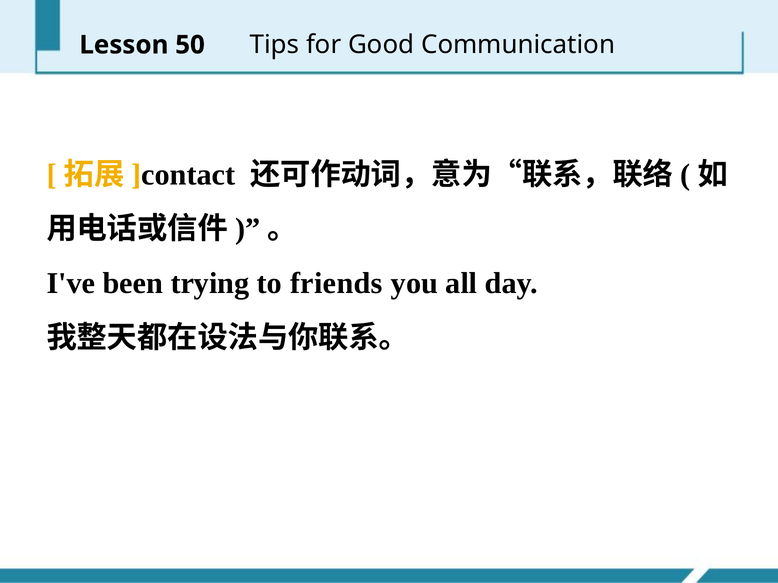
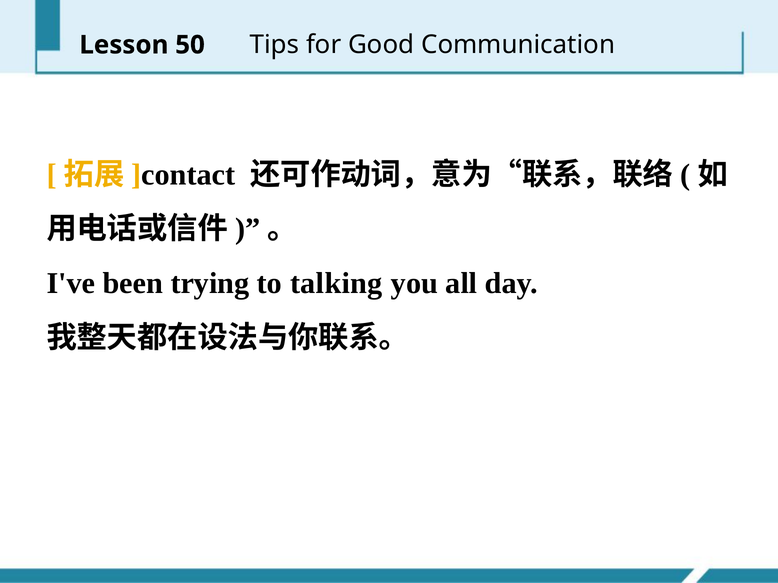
friends: friends -> talking
